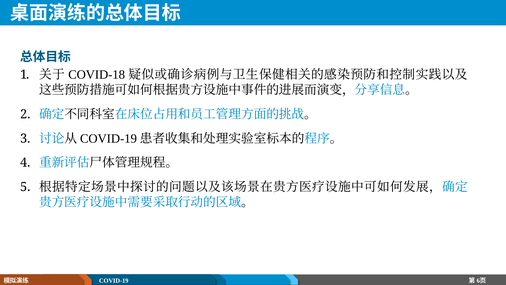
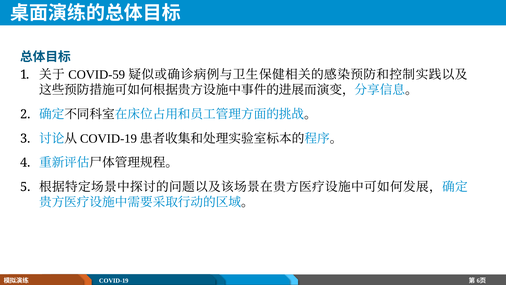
COVID-18: COVID-18 -> COVID-59
